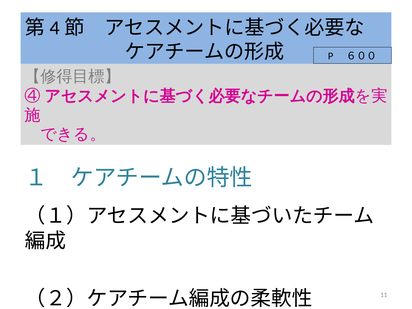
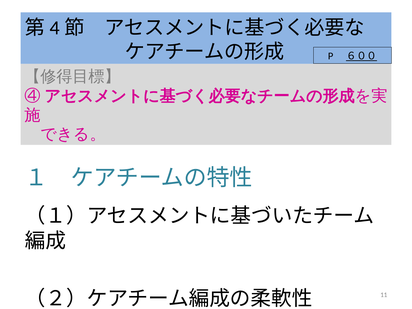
６００ underline: none -> present
